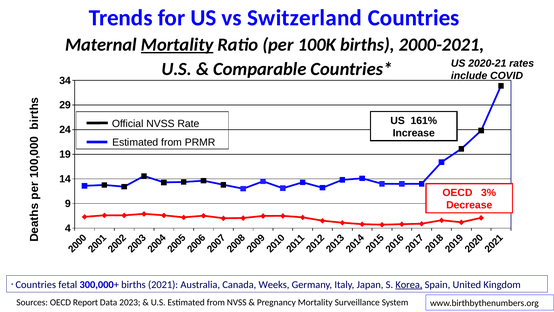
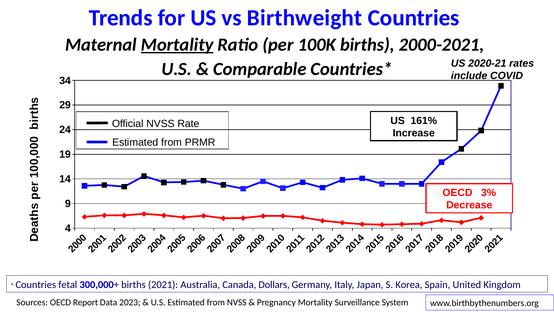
Switzerland: Switzerland -> Birthweight
Weeks: Weeks -> Dollars
Korea underline: present -> none
